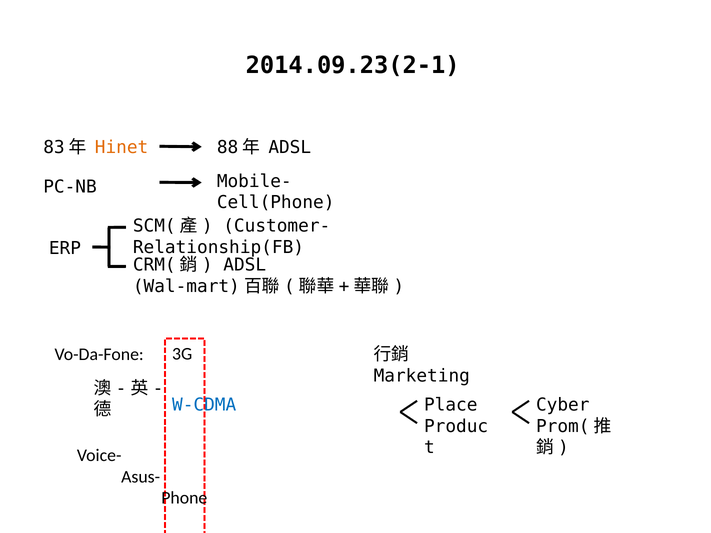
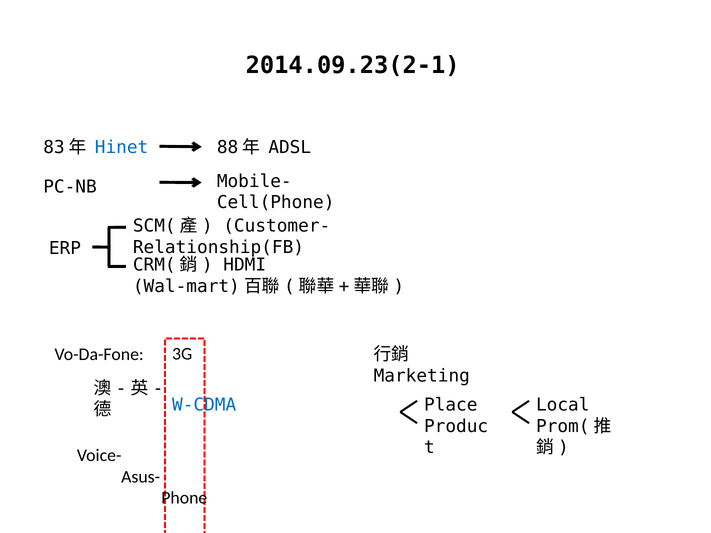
Hinet colour: orange -> blue
ADSL at (245, 265): ADSL -> HDMI
Cyber: Cyber -> Local
